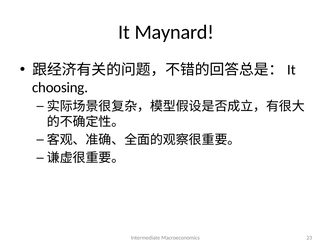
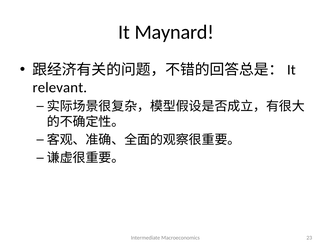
choosing: choosing -> relevant
